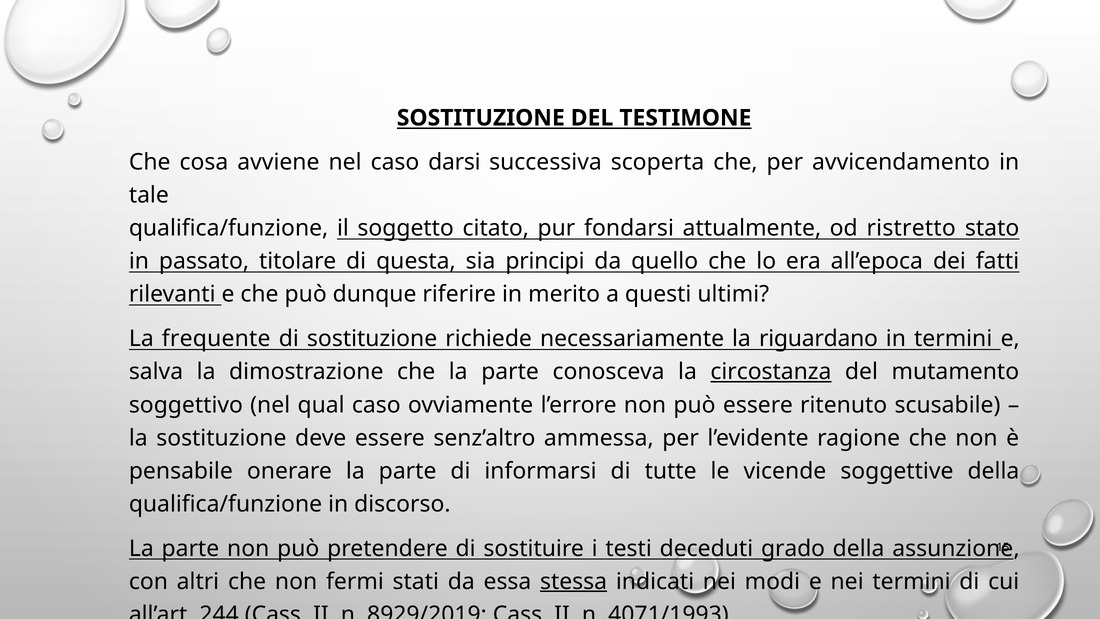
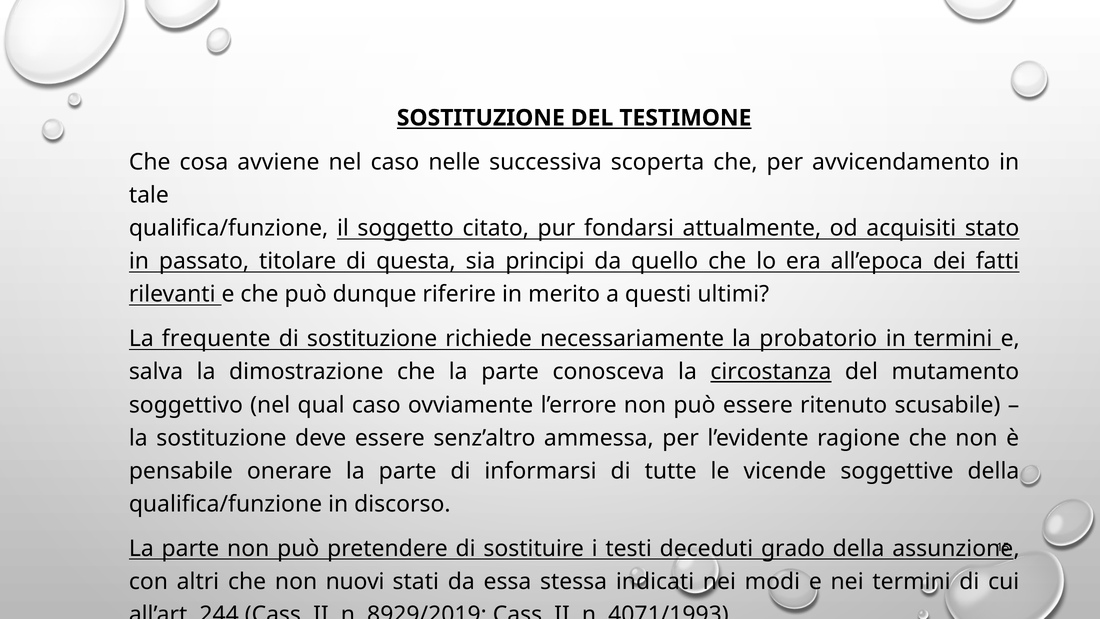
darsi: darsi -> nelle
ristretto: ristretto -> acquisiti
riguardano: riguardano -> probatorio
fermi: fermi -> nuovi
stessa underline: present -> none
